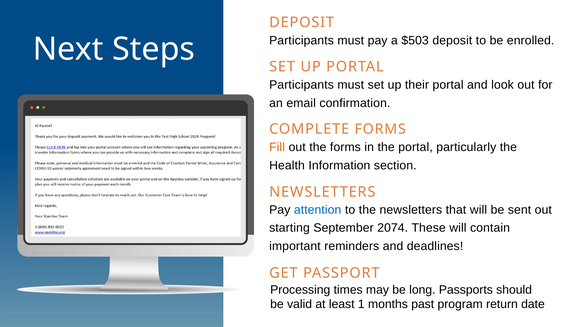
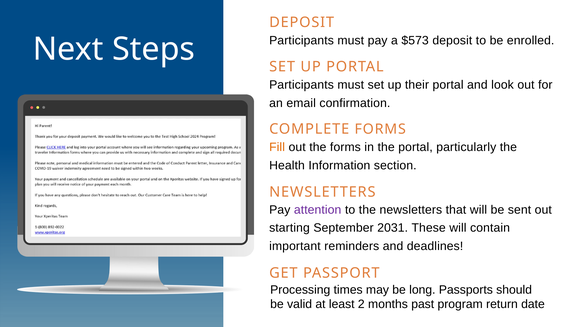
$503: $503 -> $573
attention colour: blue -> purple
2074: 2074 -> 2031
1: 1 -> 2
